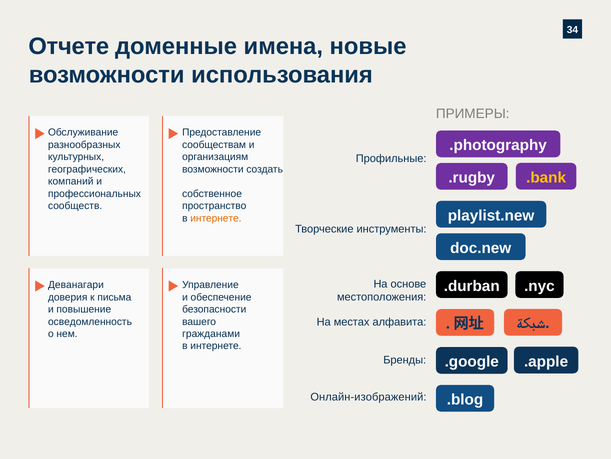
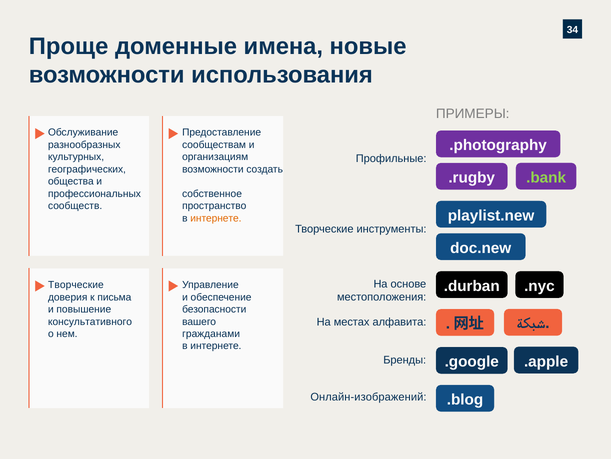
Отчете: Отчете -> Проще
.bank colour: yellow -> light green
компаний: компаний -> общества
Деванагари at (76, 284): Деванагари -> Творческие
осведомленность: осведомленность -> консультативного
